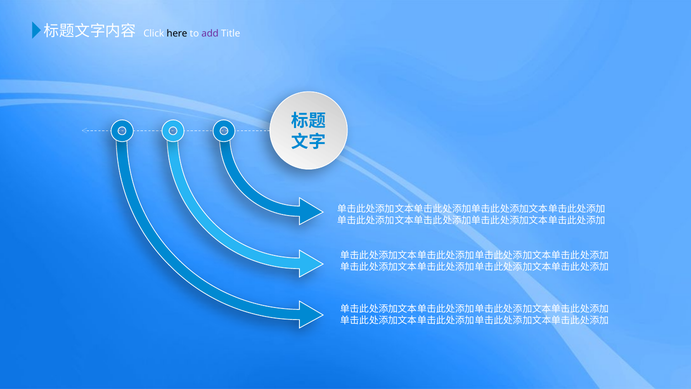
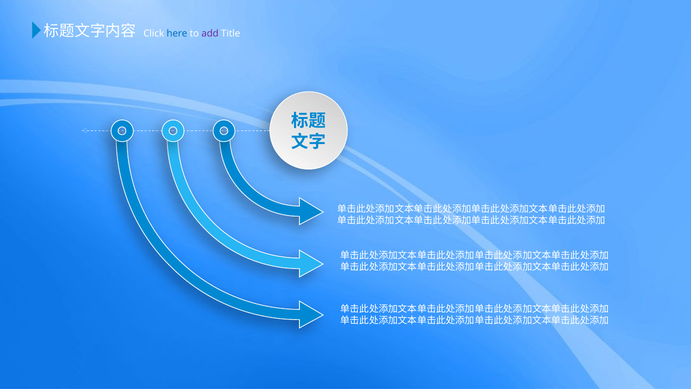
here colour: black -> blue
